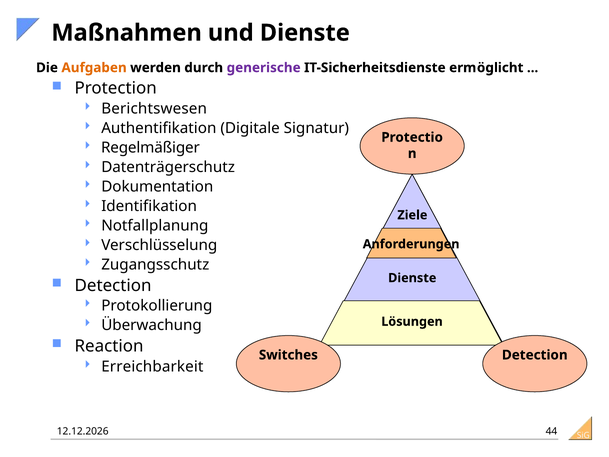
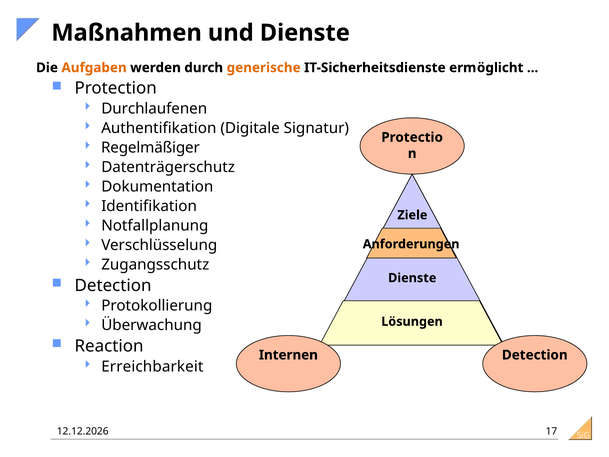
generische colour: purple -> orange
Berichtswesen: Berichtswesen -> Durchlaufenen
Switches: Switches -> Internen
44: 44 -> 17
